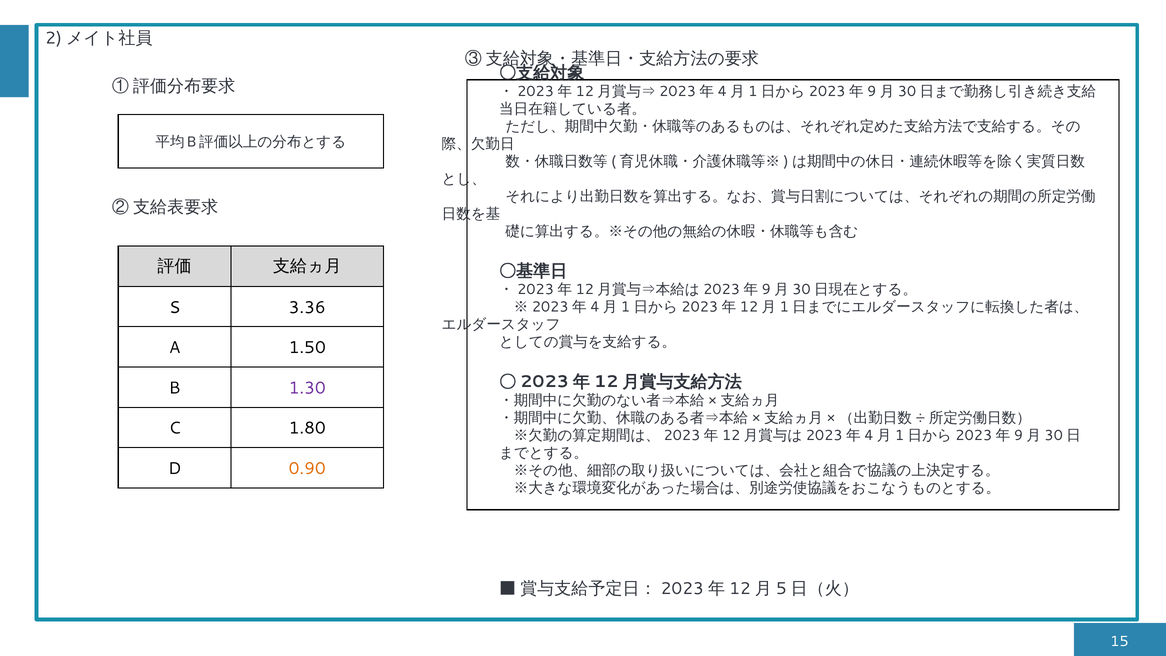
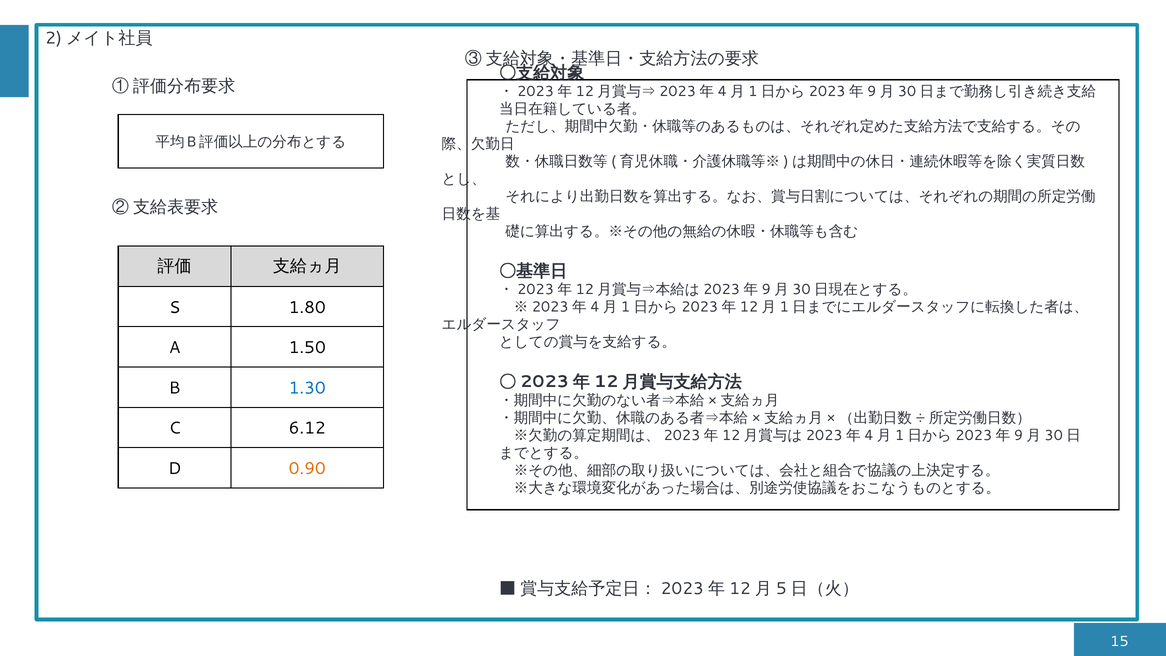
3.36: 3.36 -> 1.80
1.30 colour: purple -> blue
1.80: 1.80 -> 6.12
